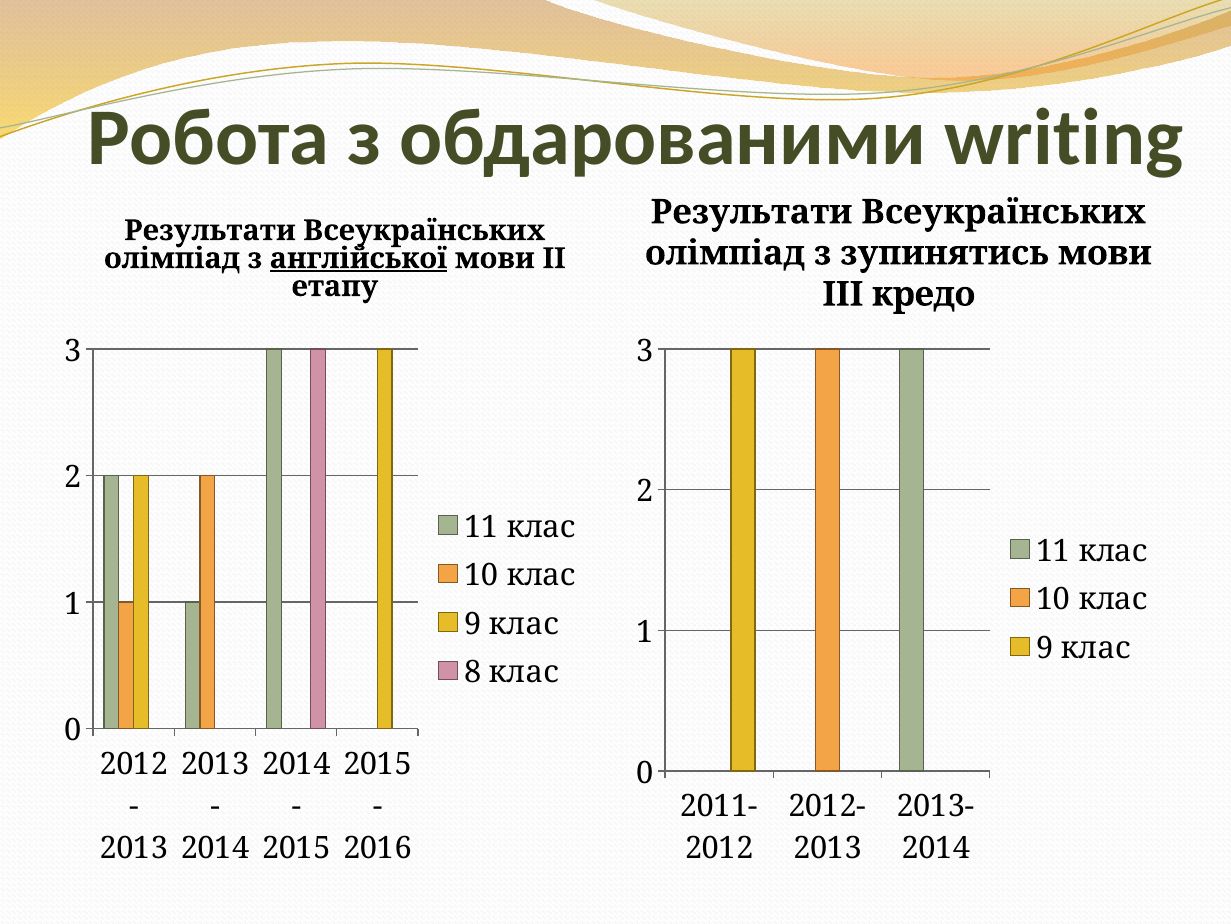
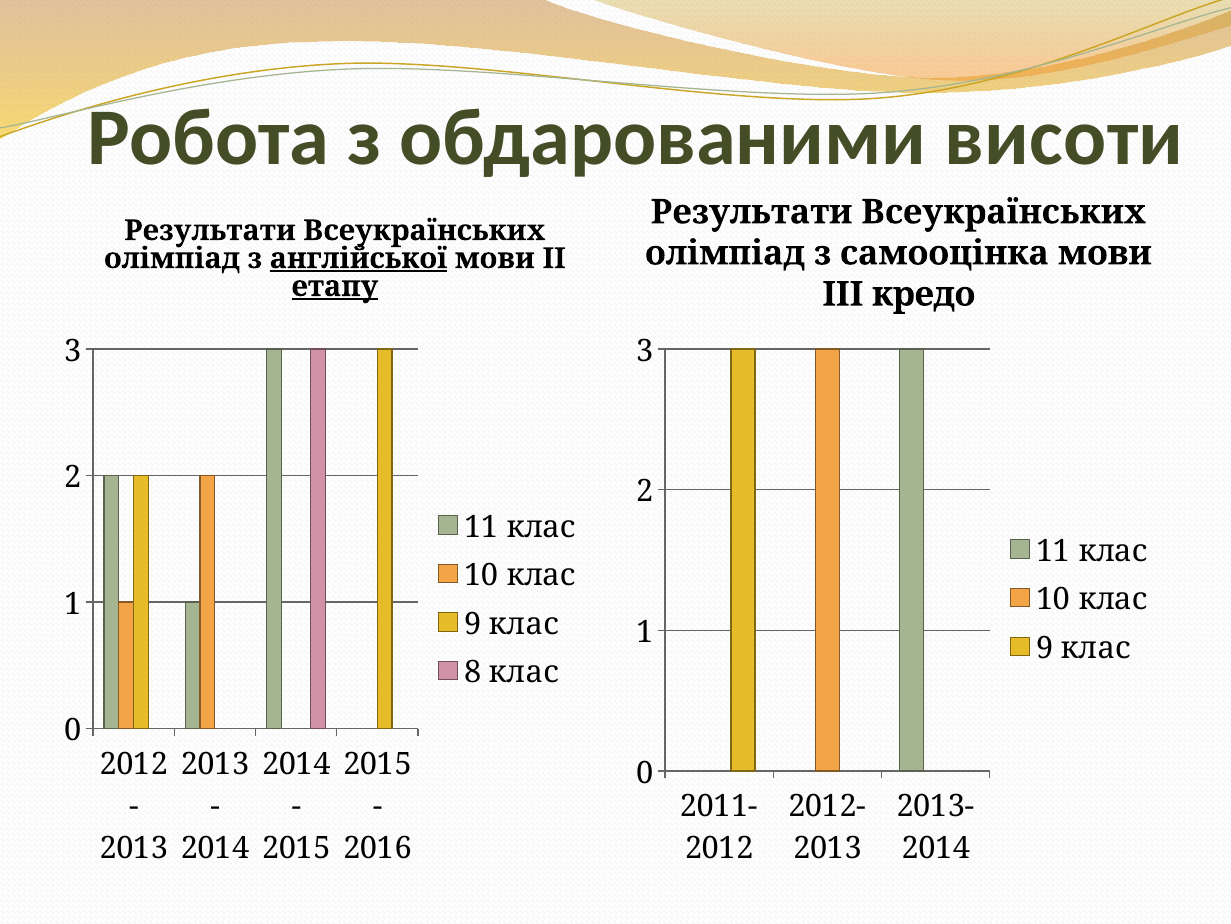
writing: writing -> висоти
зупинятись: зупинятись -> самооцінка
етапу underline: none -> present
